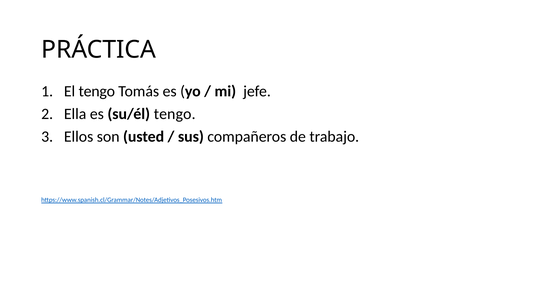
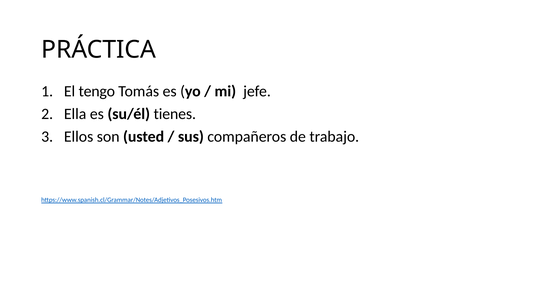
su/él tengo: tengo -> tienes
